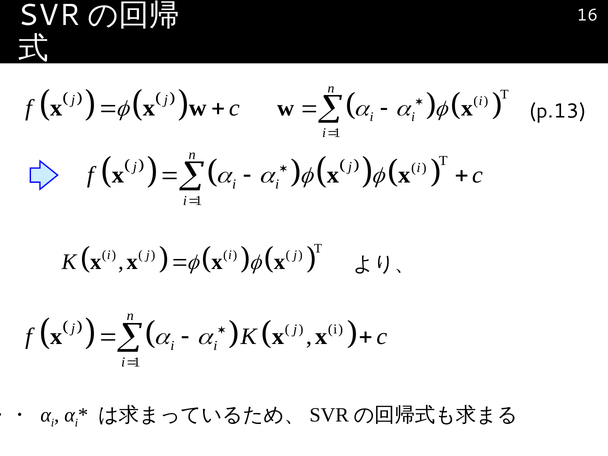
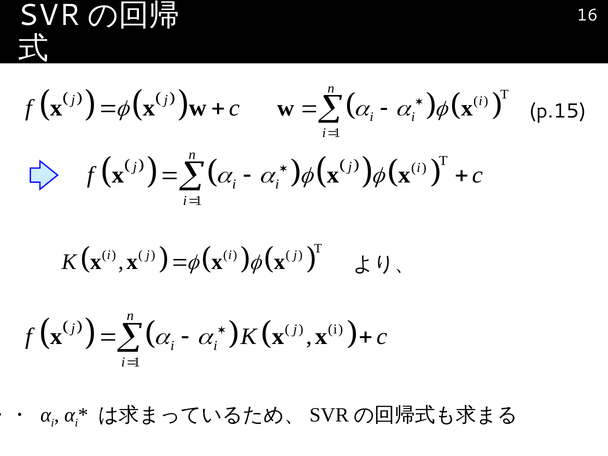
p.13: p.13 -> p.15
